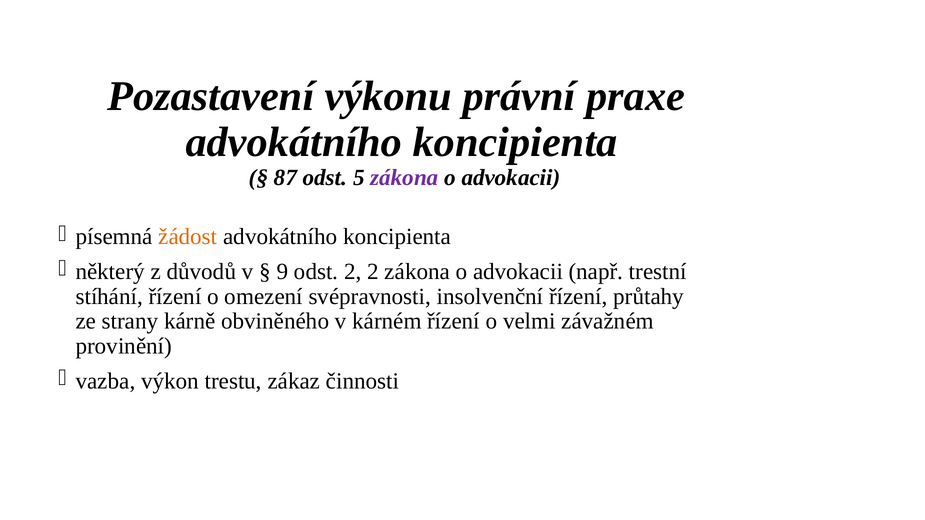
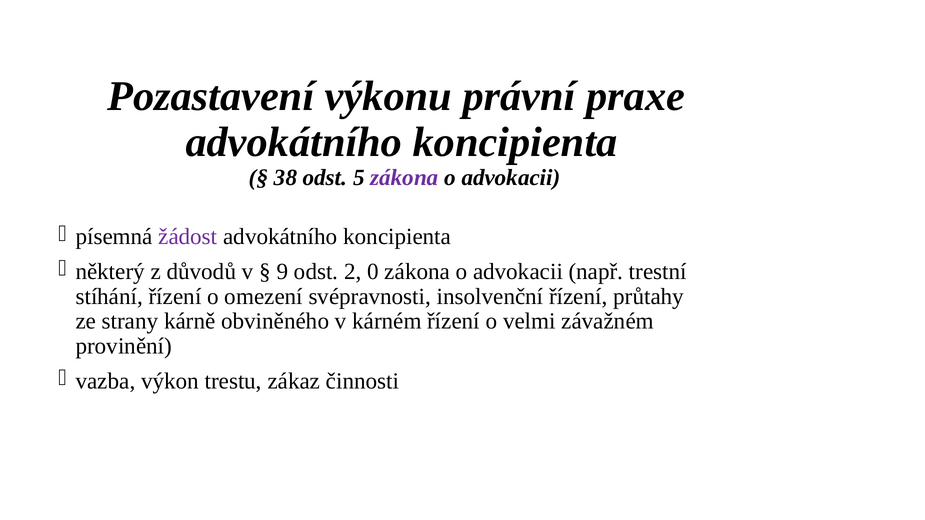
87: 87 -> 38
žádost colour: orange -> purple
2 2: 2 -> 0
